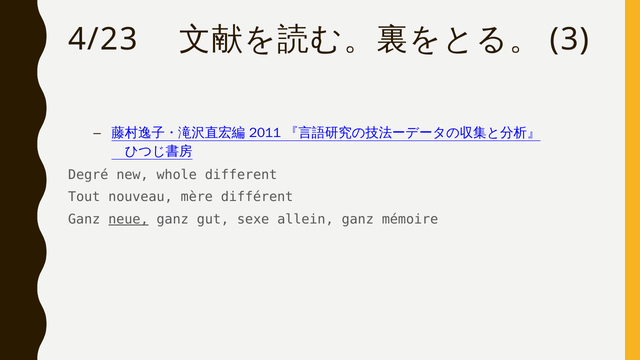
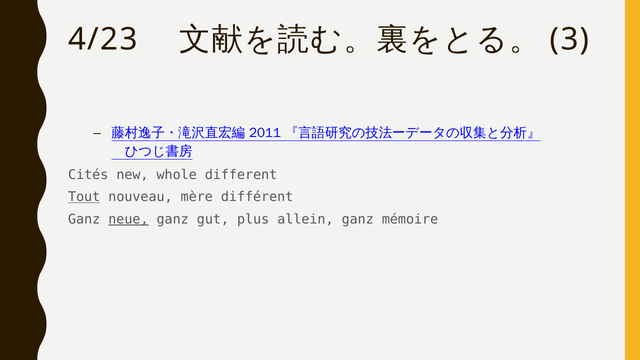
Degré: Degré -> Cités
Tout underline: none -> present
sexe: sexe -> plus
